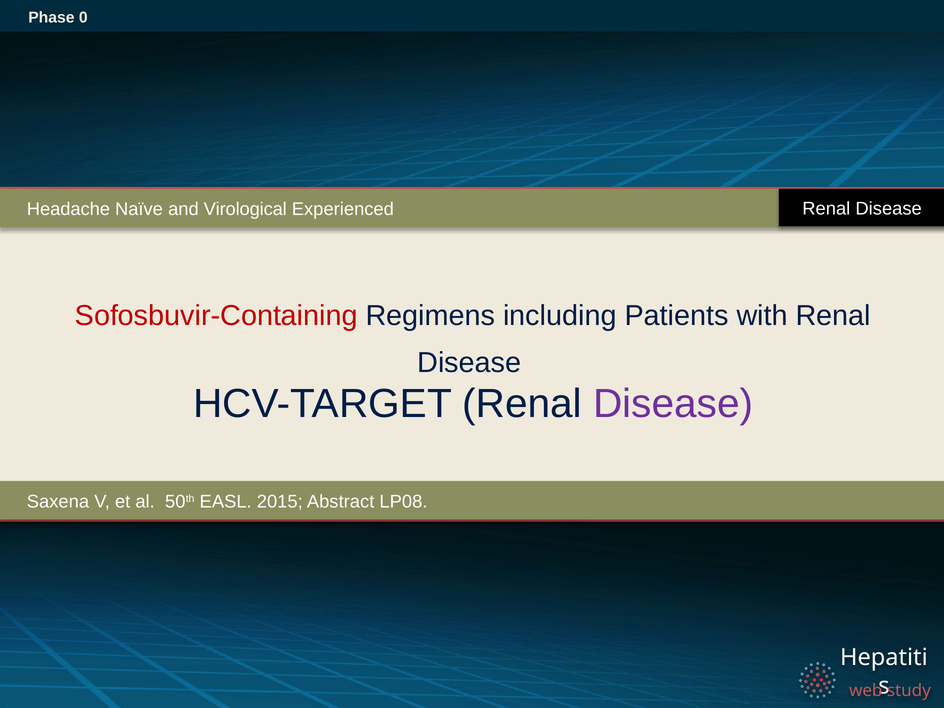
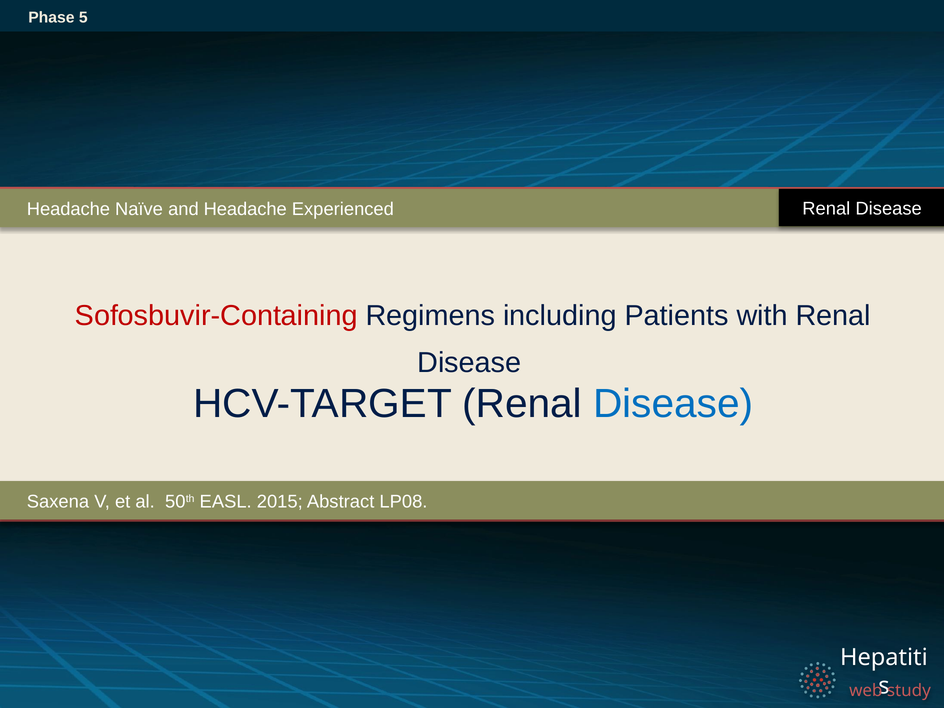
0: 0 -> 5
and Virological: Virological -> Headache
Disease at (673, 404) colour: purple -> blue
